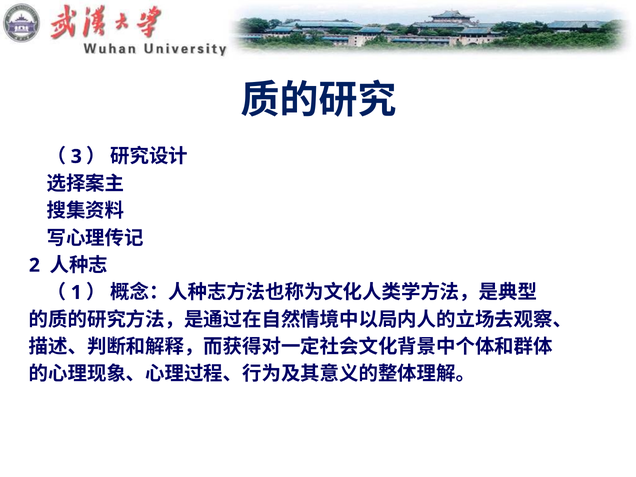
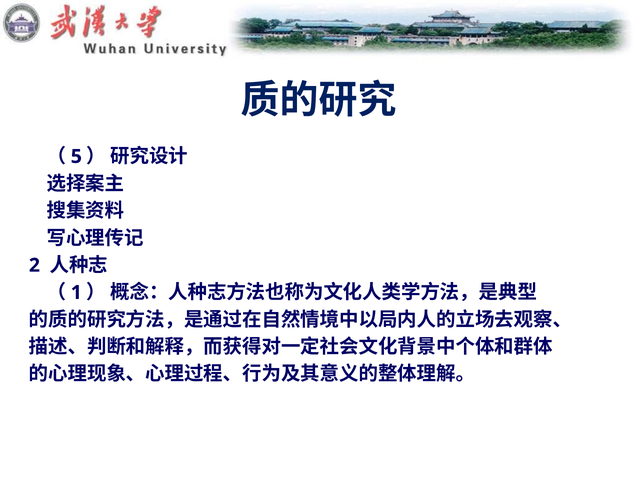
3: 3 -> 5
